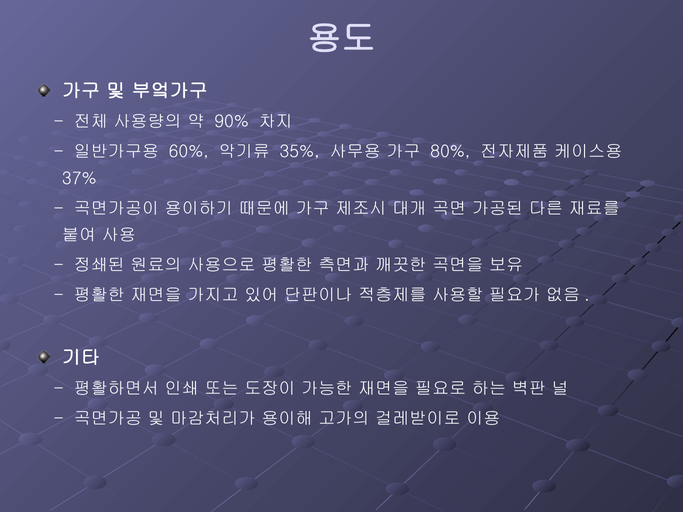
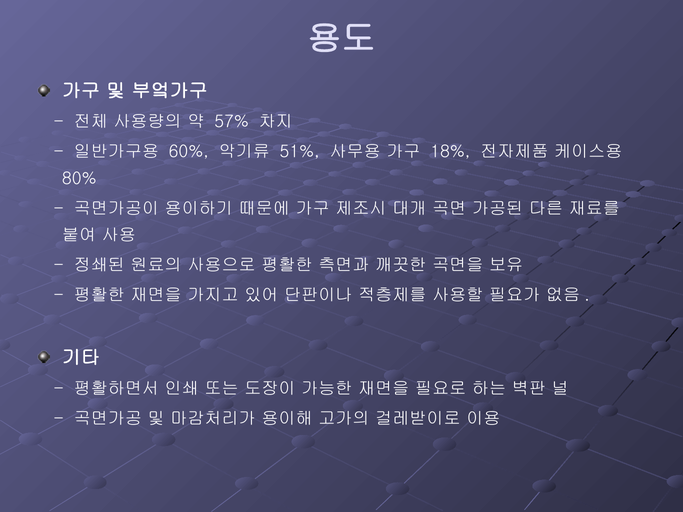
90%: 90% -> 57%
35%: 35% -> 51%
80%: 80% -> 18%
37%: 37% -> 80%
